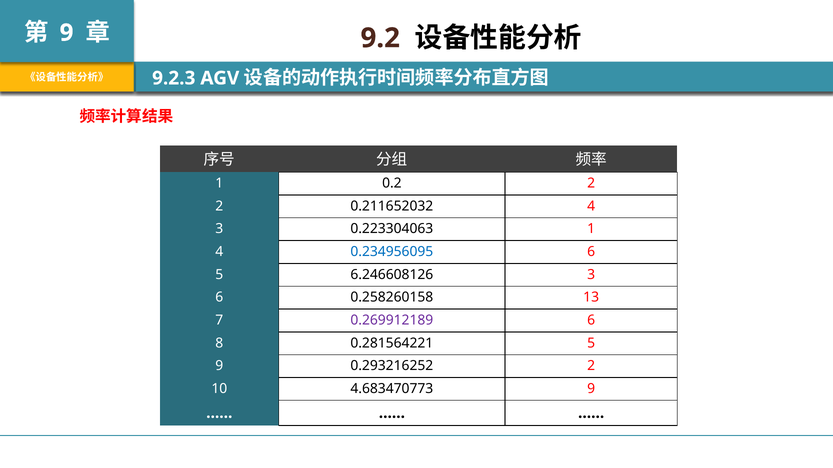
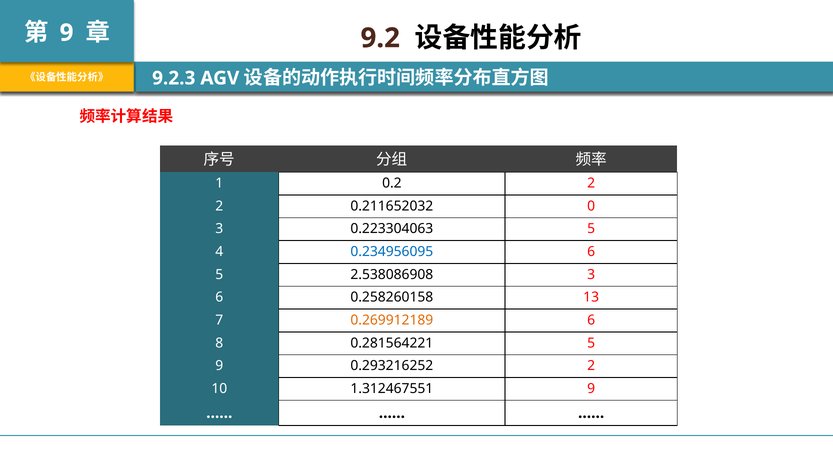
0.211652032 4: 4 -> 0
0.223304063 1: 1 -> 5
6.246608126: 6.246608126 -> 2.538086908
0.269912189 colour: purple -> orange
4.683470773: 4.683470773 -> 1.312467551
